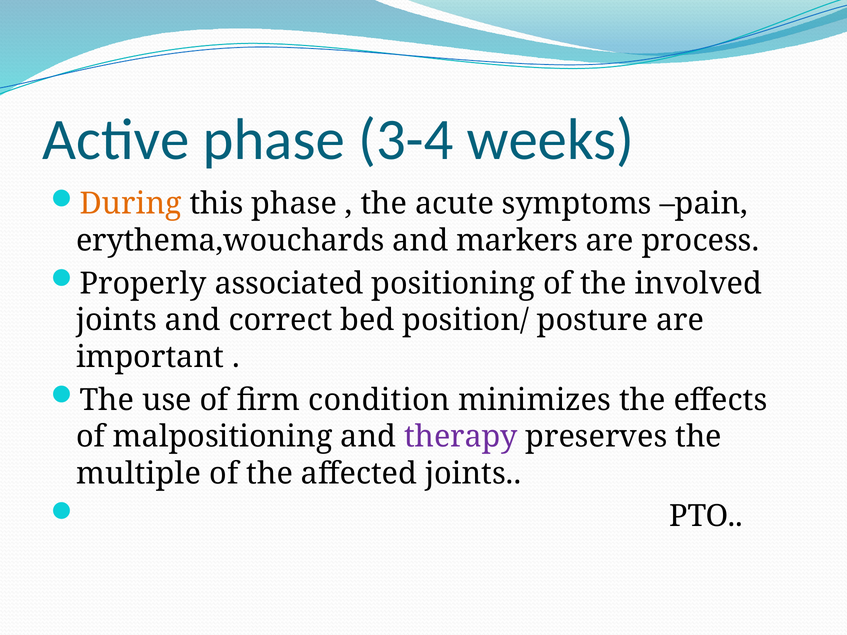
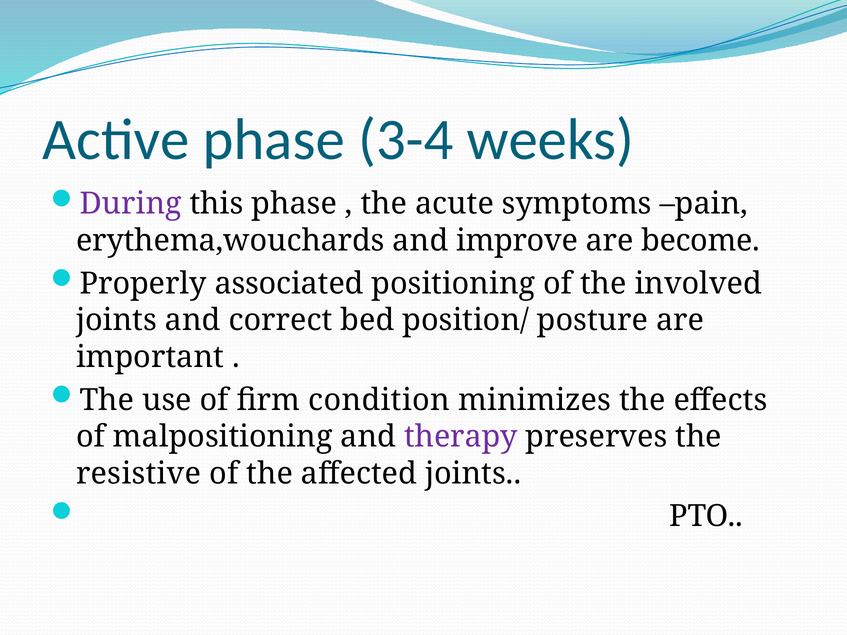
During colour: orange -> purple
markers: markers -> improve
process: process -> become
multiple: multiple -> resistive
